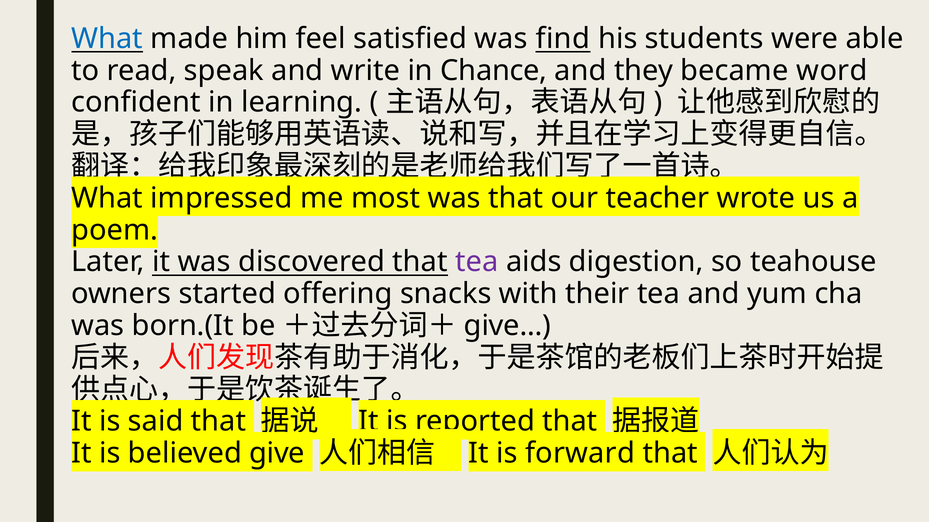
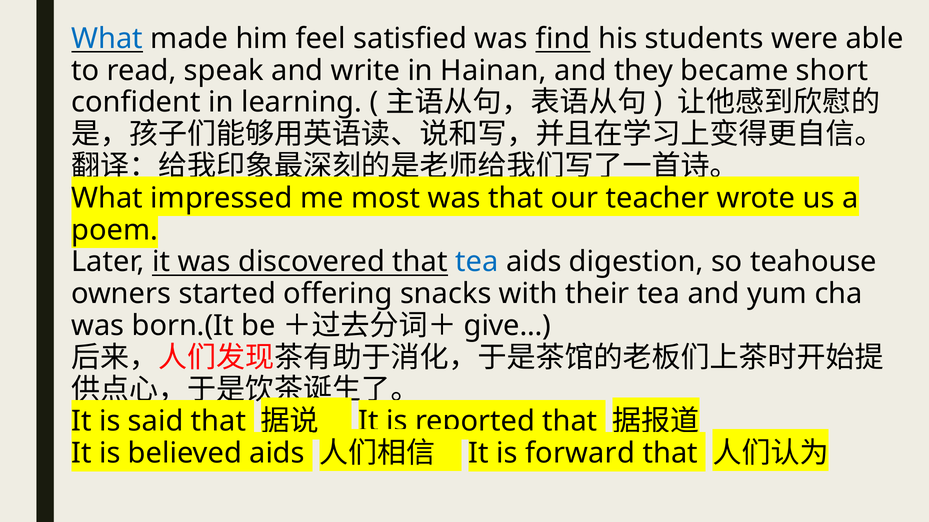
Chance: Chance -> Hainan
word: word -> short
tea at (477, 262) colour: purple -> blue
believed give: give -> aids
